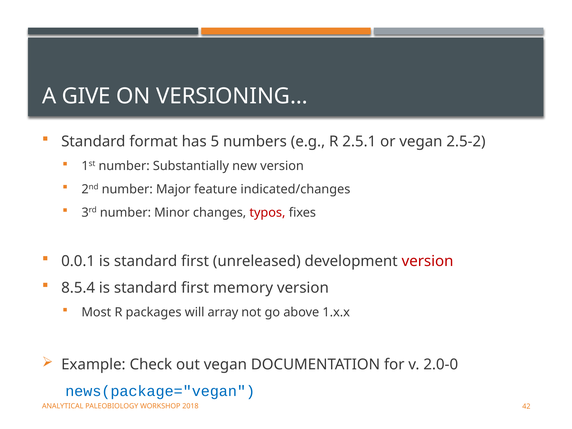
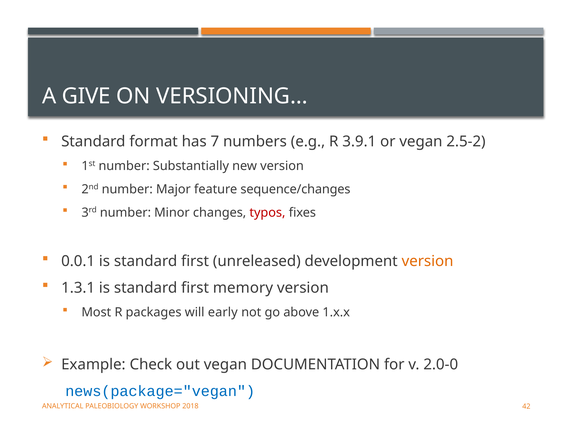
5: 5 -> 7
2.5.1: 2.5.1 -> 3.9.1
indicated/changes: indicated/changes -> sequence/changes
version at (428, 261) colour: red -> orange
8.5.4: 8.5.4 -> 1.3.1
array: array -> early
